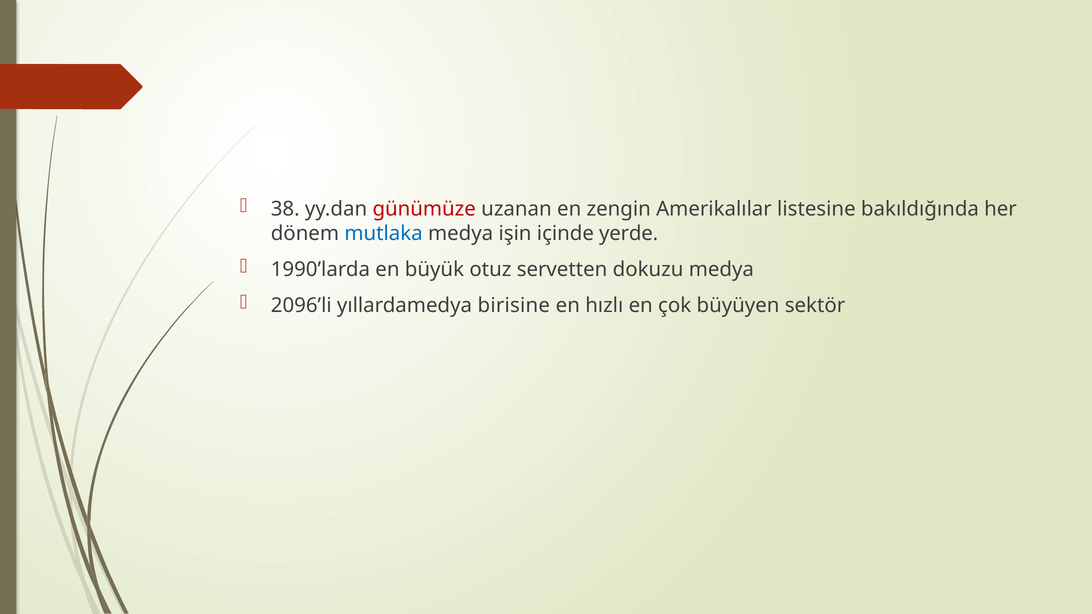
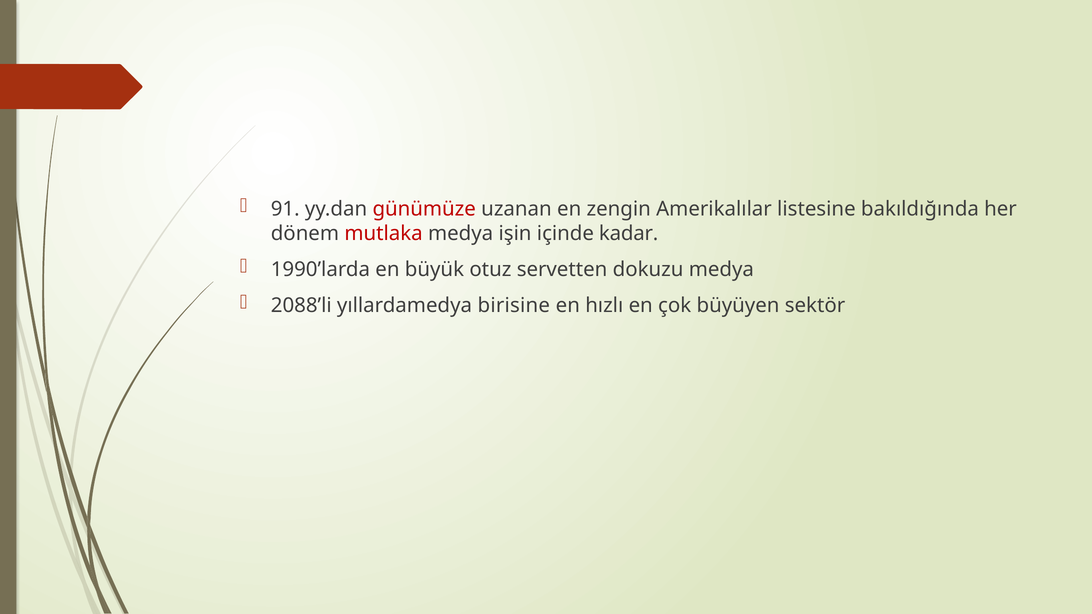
38: 38 -> 91
mutlaka colour: blue -> red
yerde: yerde -> kadar
2096’li: 2096’li -> 2088’li
